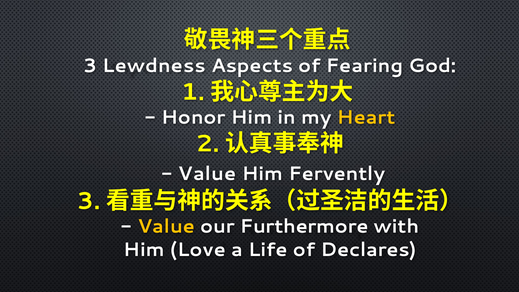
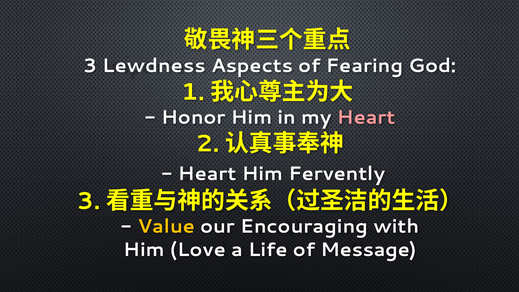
Heart at (366, 118) colour: yellow -> pink
Value at (207, 174): Value -> Heart
Furthermore: Furthermore -> Encouraging
Declares: Declares -> Message
